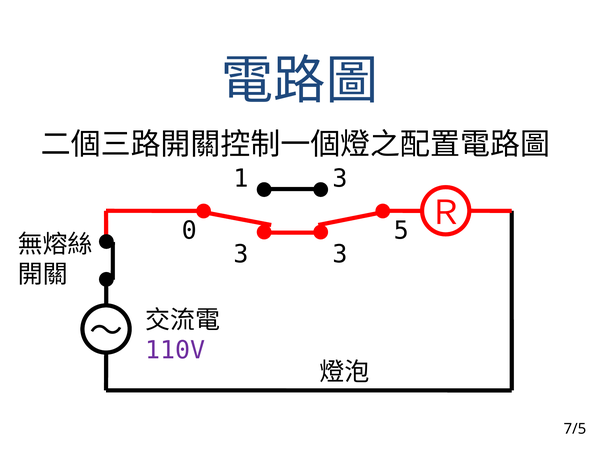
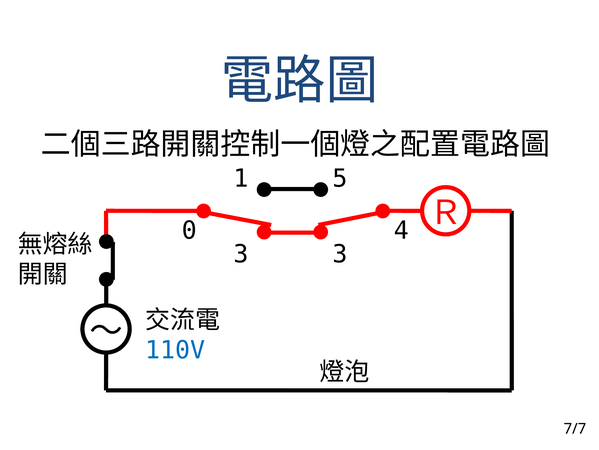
1 3: 3 -> 5
5: 5 -> 4
110V colour: purple -> blue
7/5: 7/5 -> 7/7
